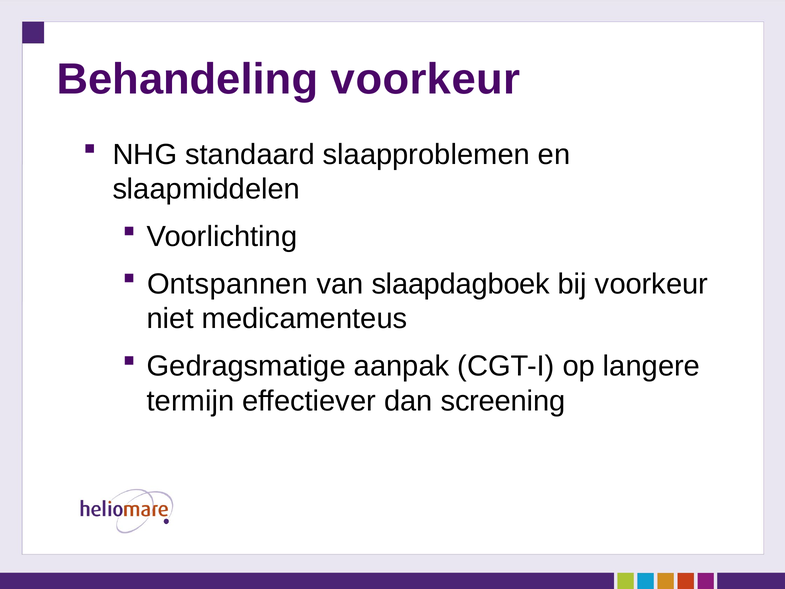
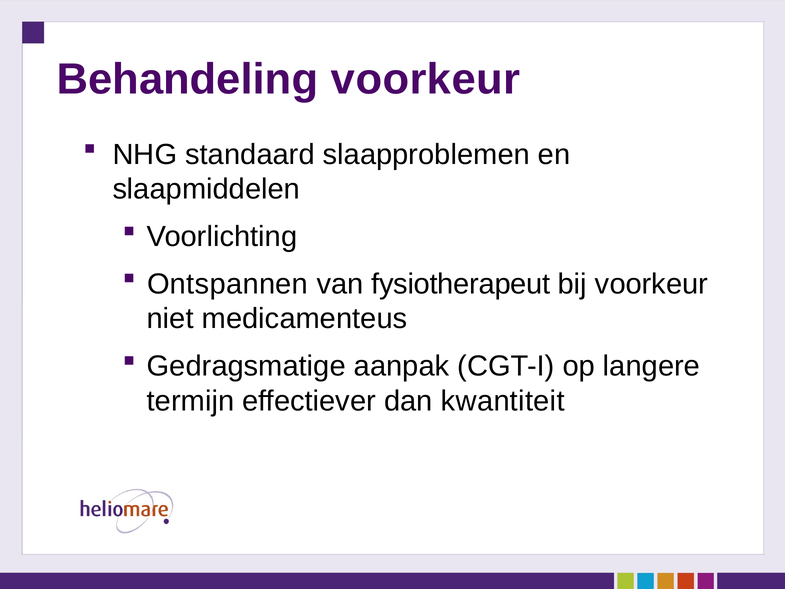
slaapdagboek: slaapdagboek -> fysiotherapeut
screening: screening -> kwantiteit
